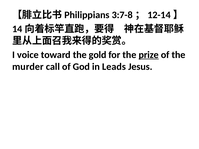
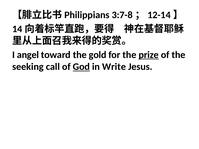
voice: voice -> angel
murder: murder -> seeking
God underline: none -> present
Leads: Leads -> Write
